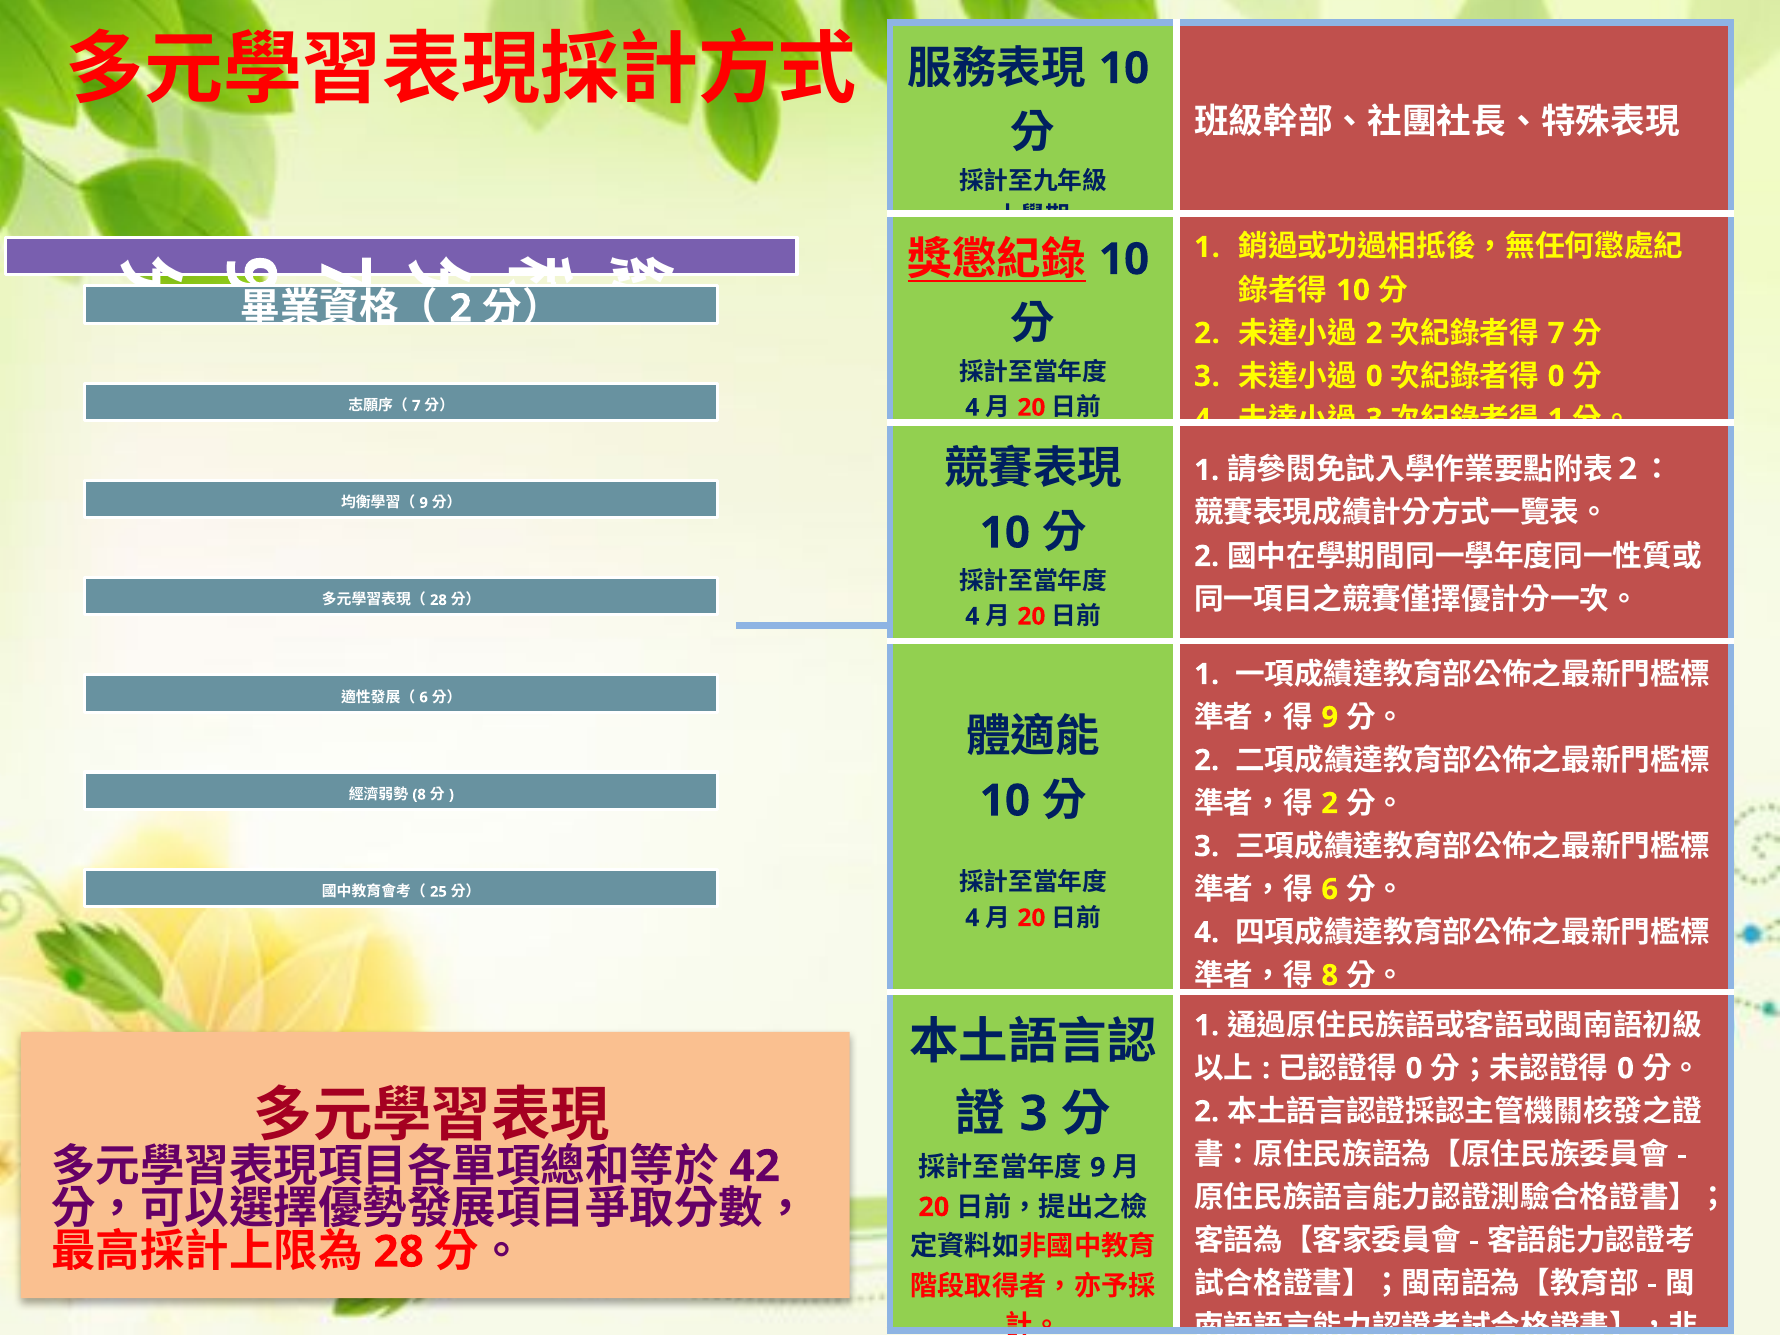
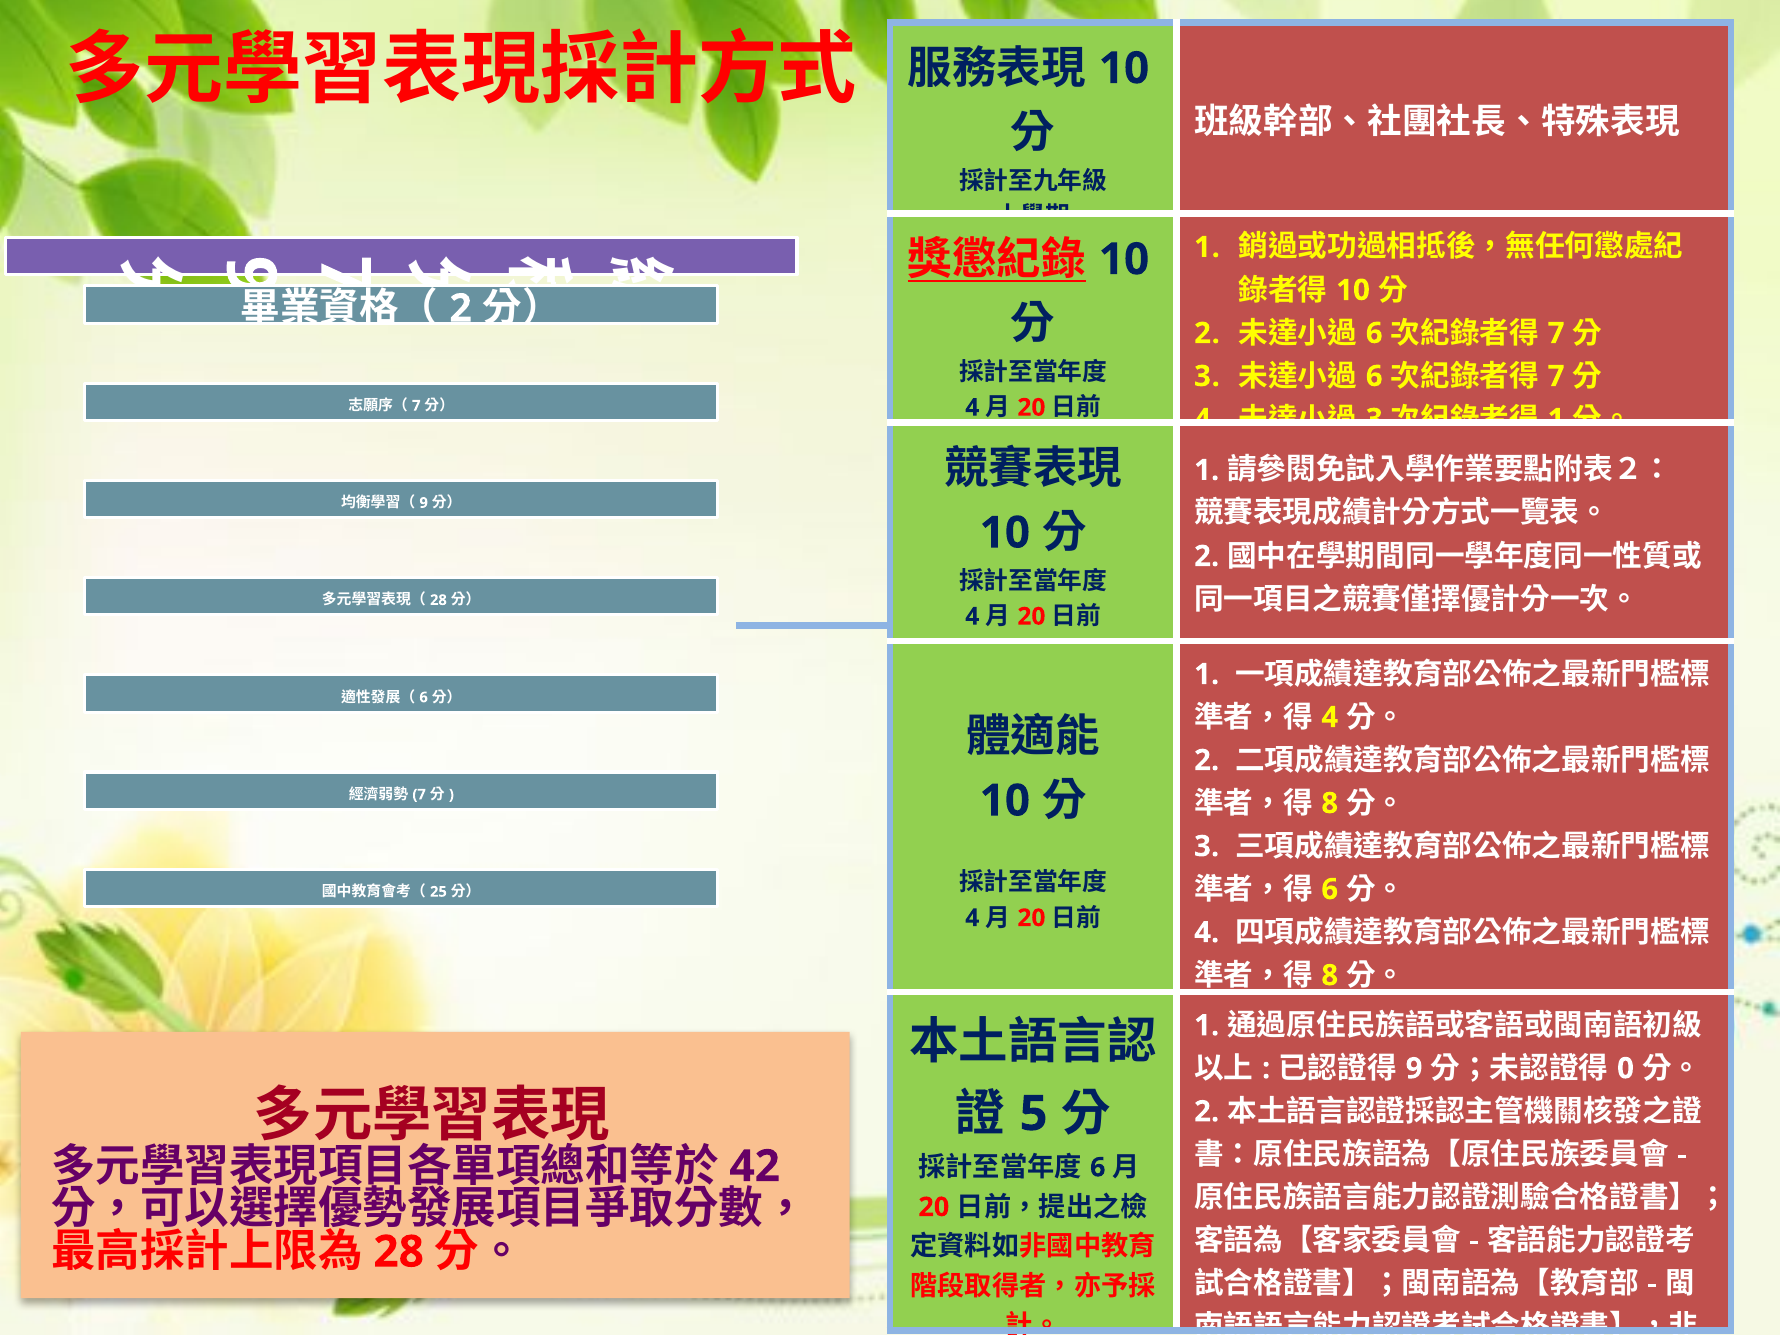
2 at (1374, 333): 2 -> 6
0 at (1374, 376): 0 -> 6
0 at (1556, 376): 0 -> 7
9 at (1330, 717): 9 -> 4
8 at (419, 795): 8 -> 7
2 at (1330, 803): 2 -> 8
0 at (1414, 1069): 0 -> 9
3 at (1034, 1114): 3 -> 5
9 at (1098, 1167): 9 -> 6
